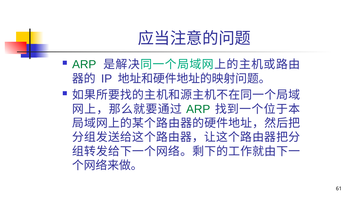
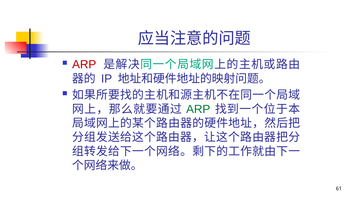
ARP at (84, 65) colour: green -> red
